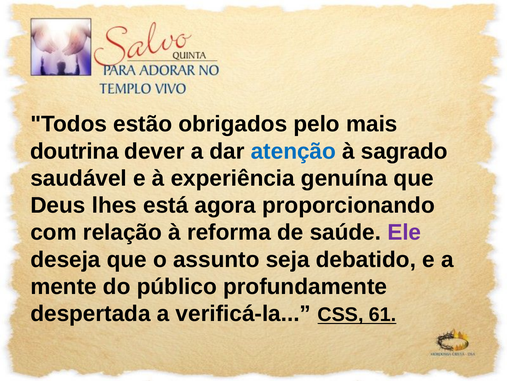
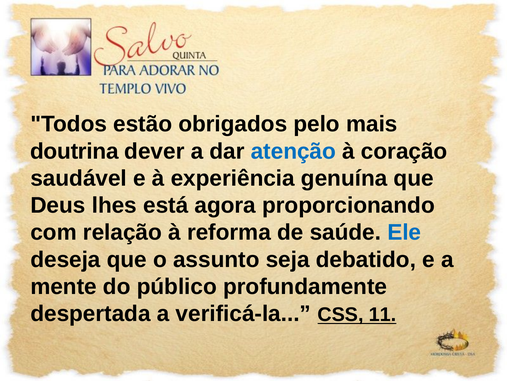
sagrado: sagrado -> coração
Ele colour: purple -> blue
61: 61 -> 11
